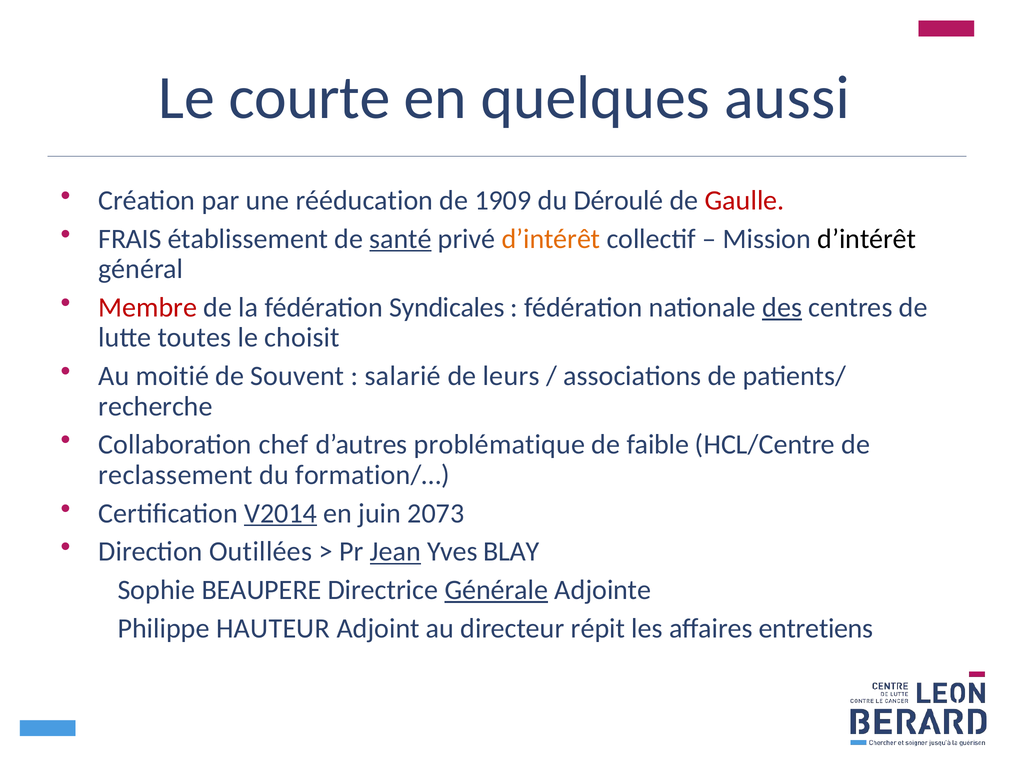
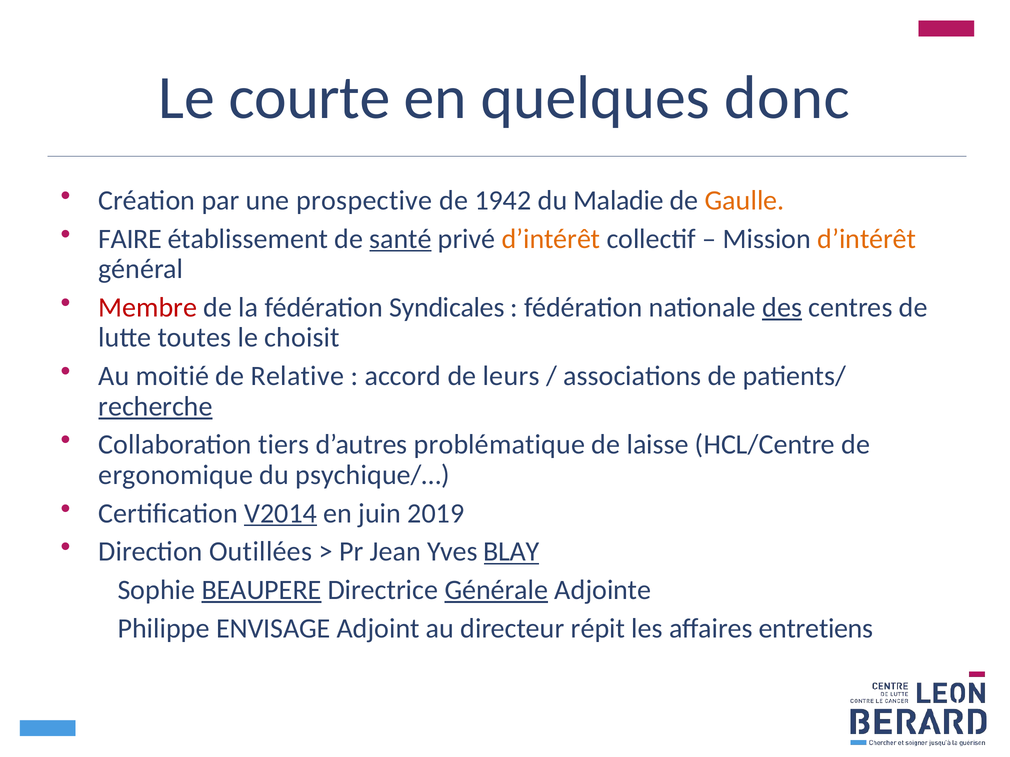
aussi: aussi -> donc
rééducation: rééducation -> prospective
1909: 1909 -> 1942
Déroulé: Déroulé -> Maladie
Gaulle colour: red -> orange
FRAIS: FRAIS -> FAIRE
d’intérêt at (867, 239) colour: black -> orange
Souvent: Souvent -> Relative
salarié: salarié -> accord
recherche underline: none -> present
chef: chef -> tiers
faible: faible -> laisse
reclassement: reclassement -> ergonomique
formation/…: formation/… -> psychique/…
2073: 2073 -> 2019
Jean underline: present -> none
BLAY underline: none -> present
BEAUPERE underline: none -> present
HAUTEUR: HAUTEUR -> ENVISAGE
